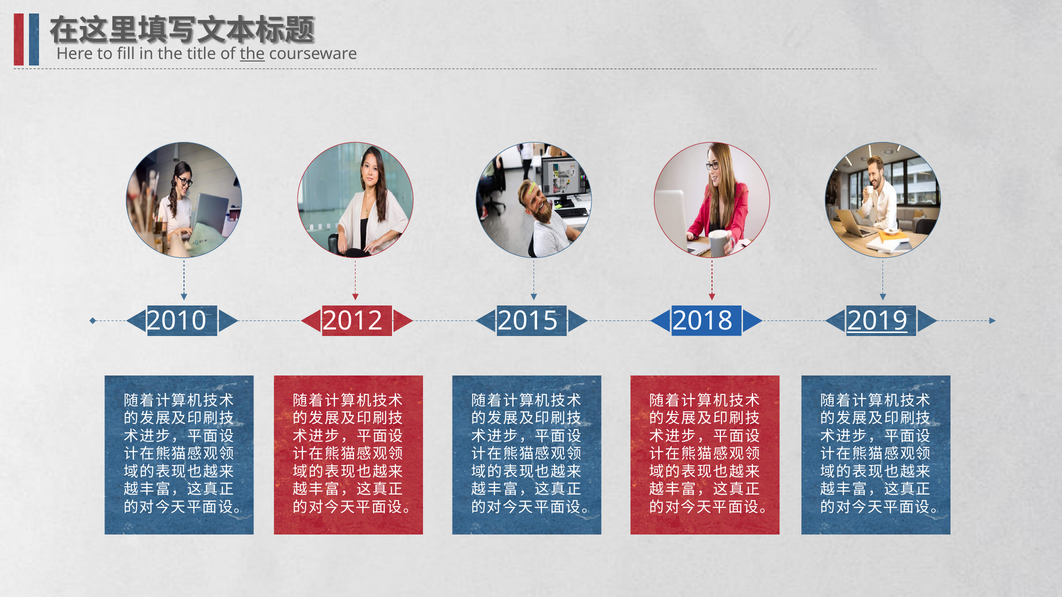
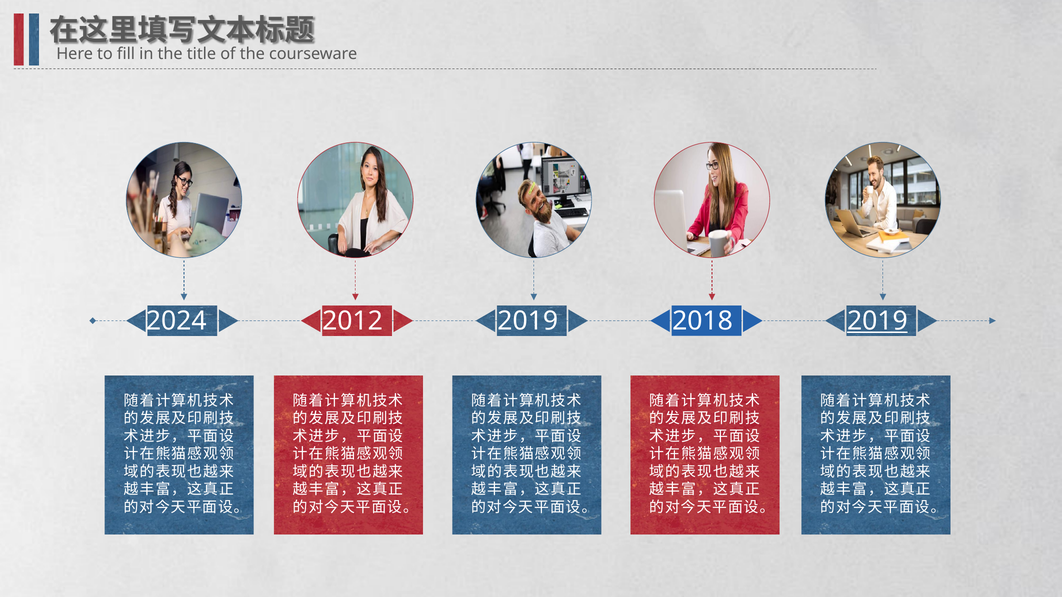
the at (252, 54) underline: present -> none
2010: 2010 -> 2024
2012 2015: 2015 -> 2019
